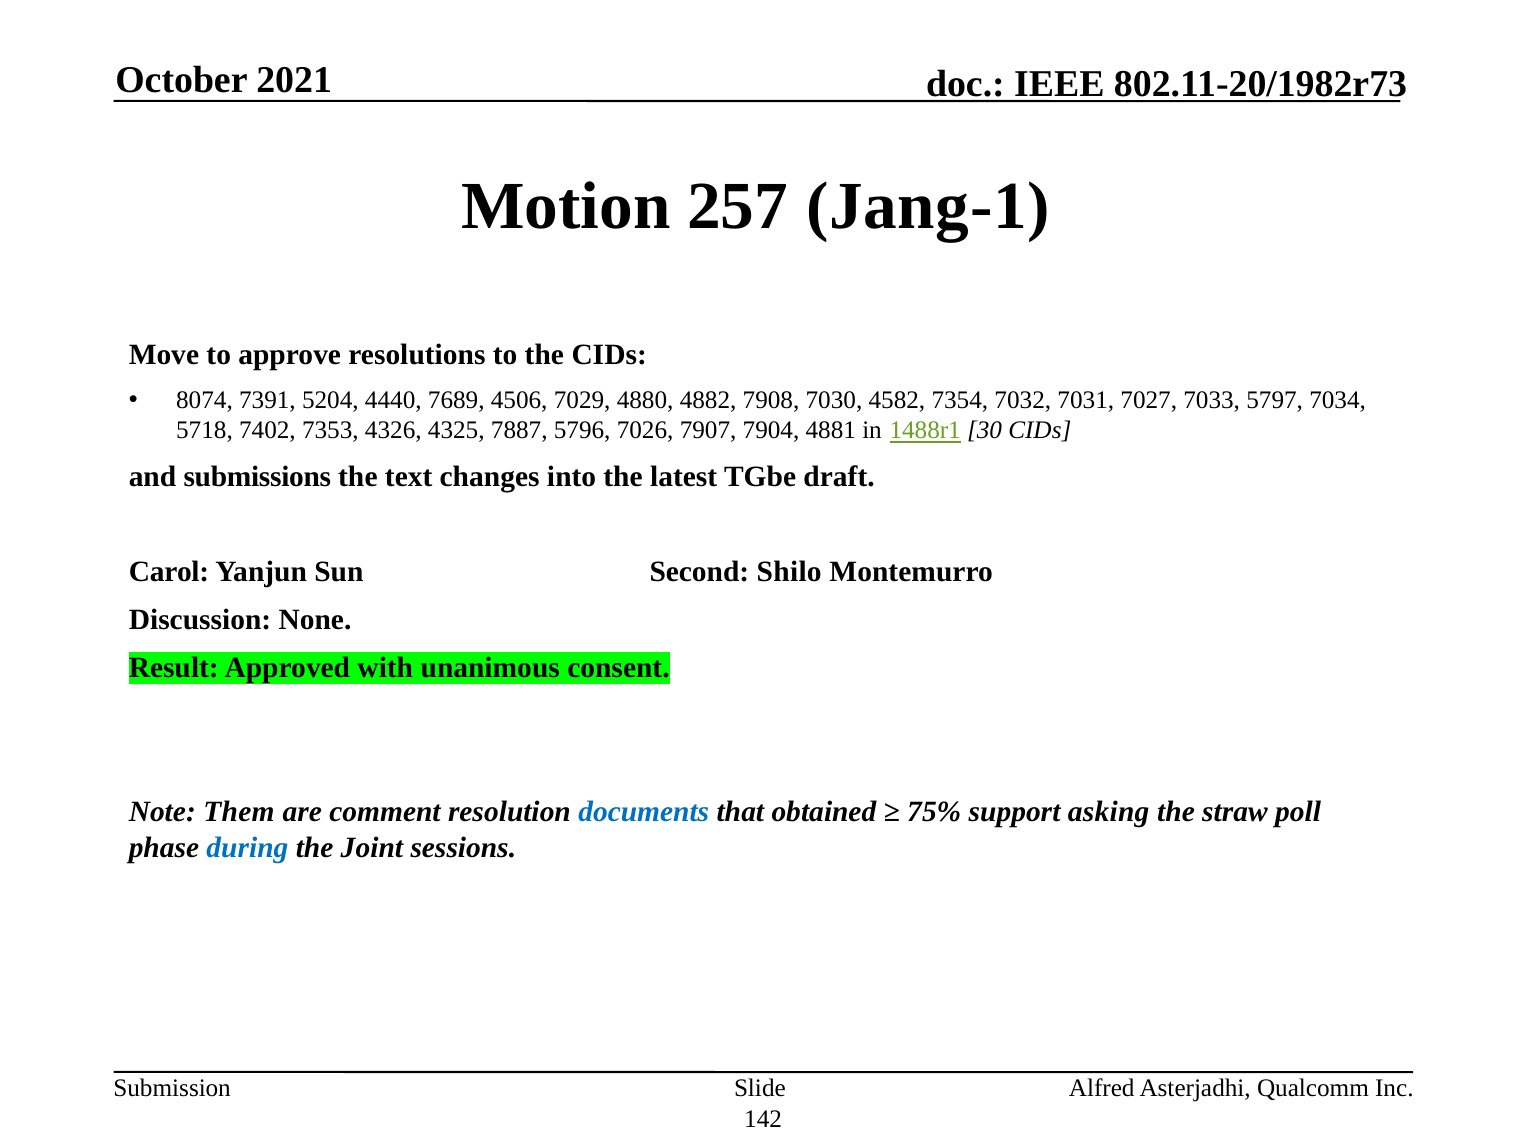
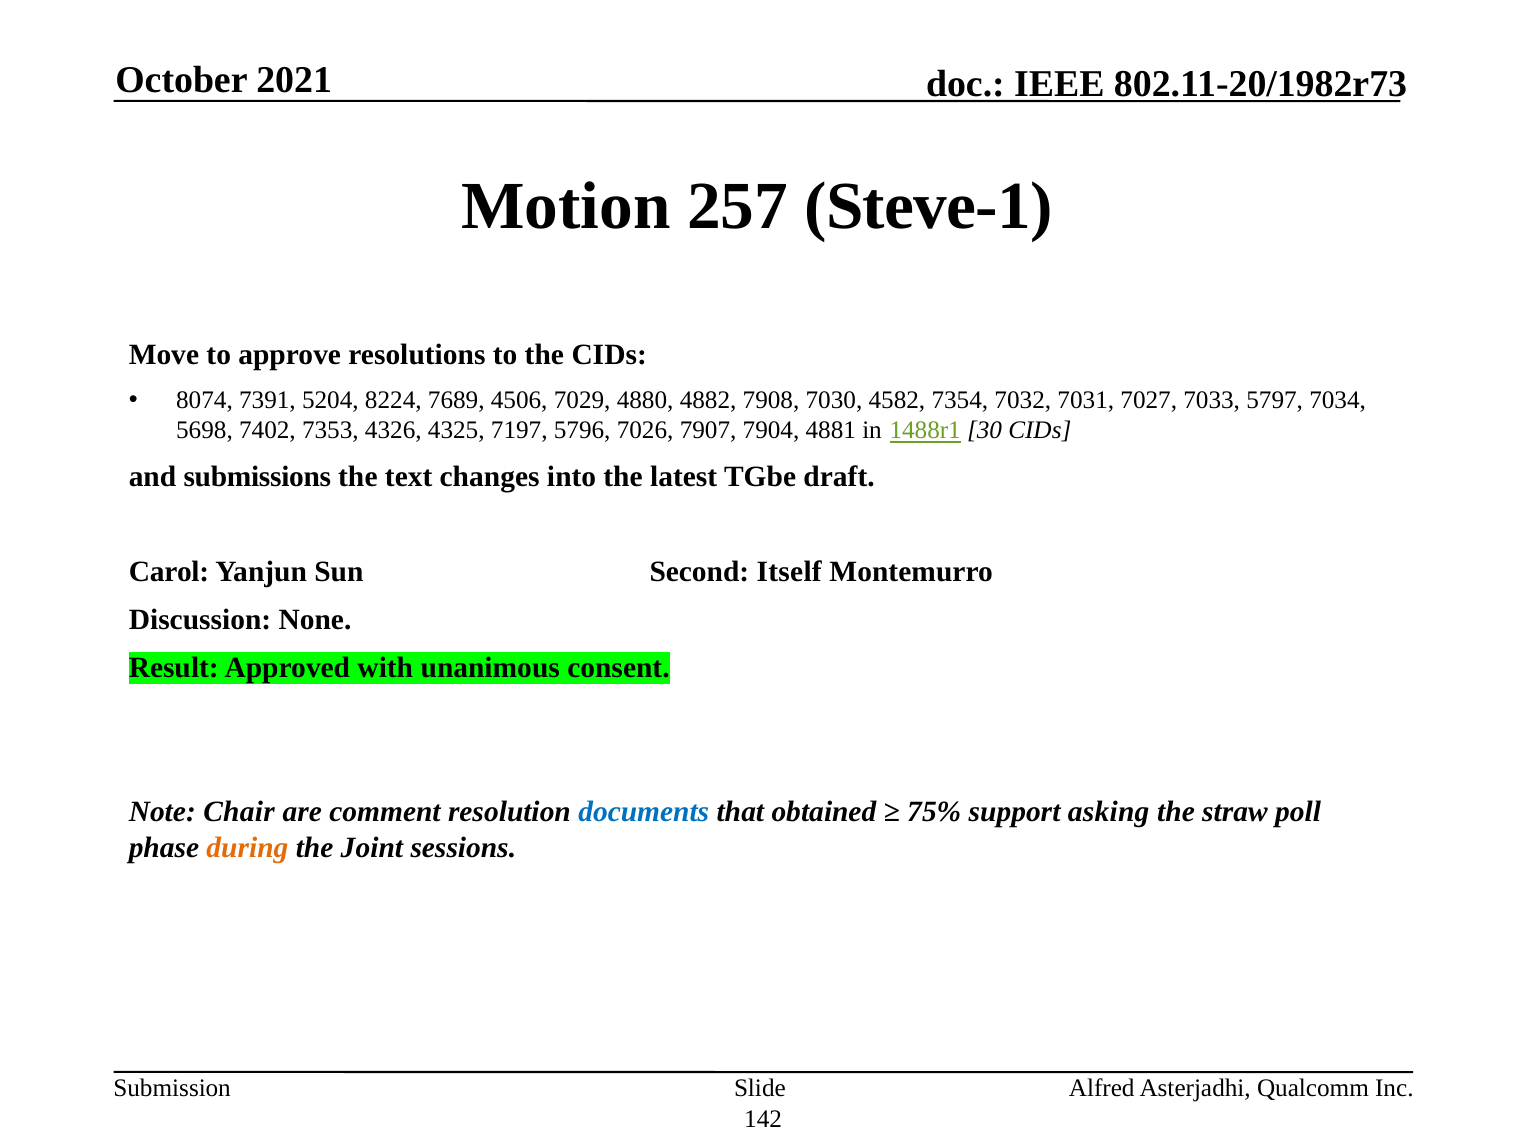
Jang-1: Jang-1 -> Steve-1
4440: 4440 -> 8224
5718: 5718 -> 5698
7887: 7887 -> 7197
Shilo: Shilo -> Itself
Them: Them -> Chair
during colour: blue -> orange
